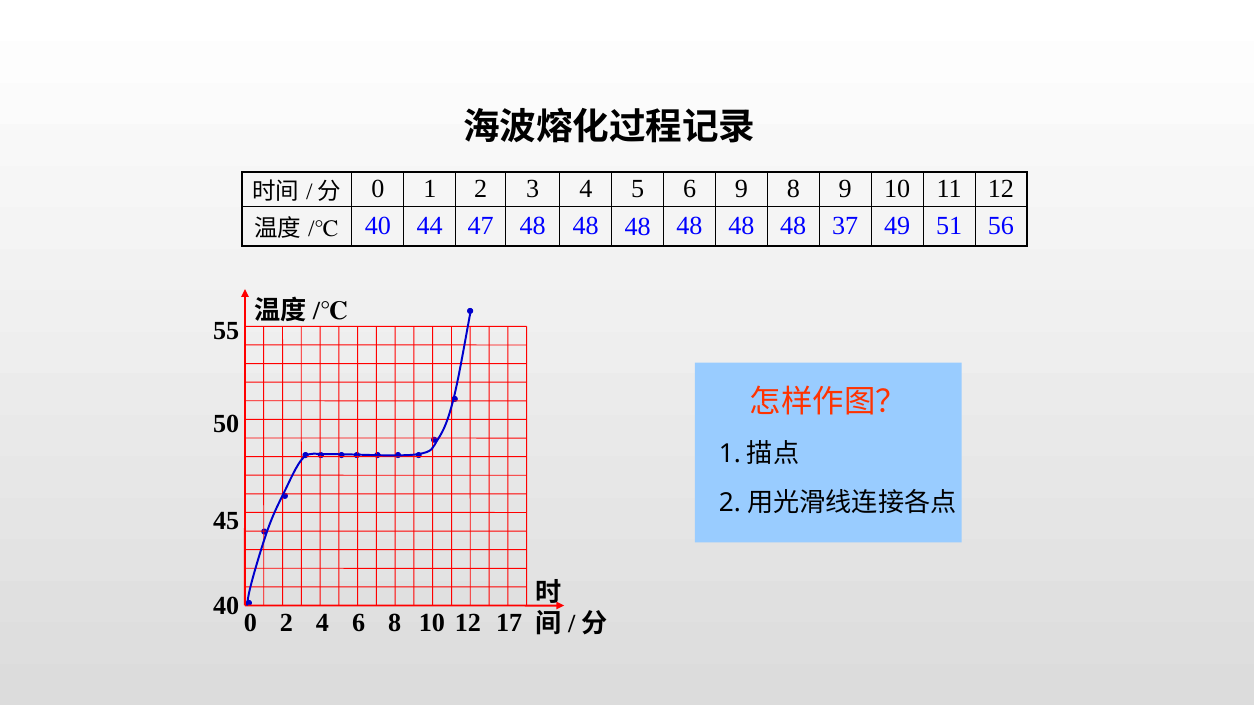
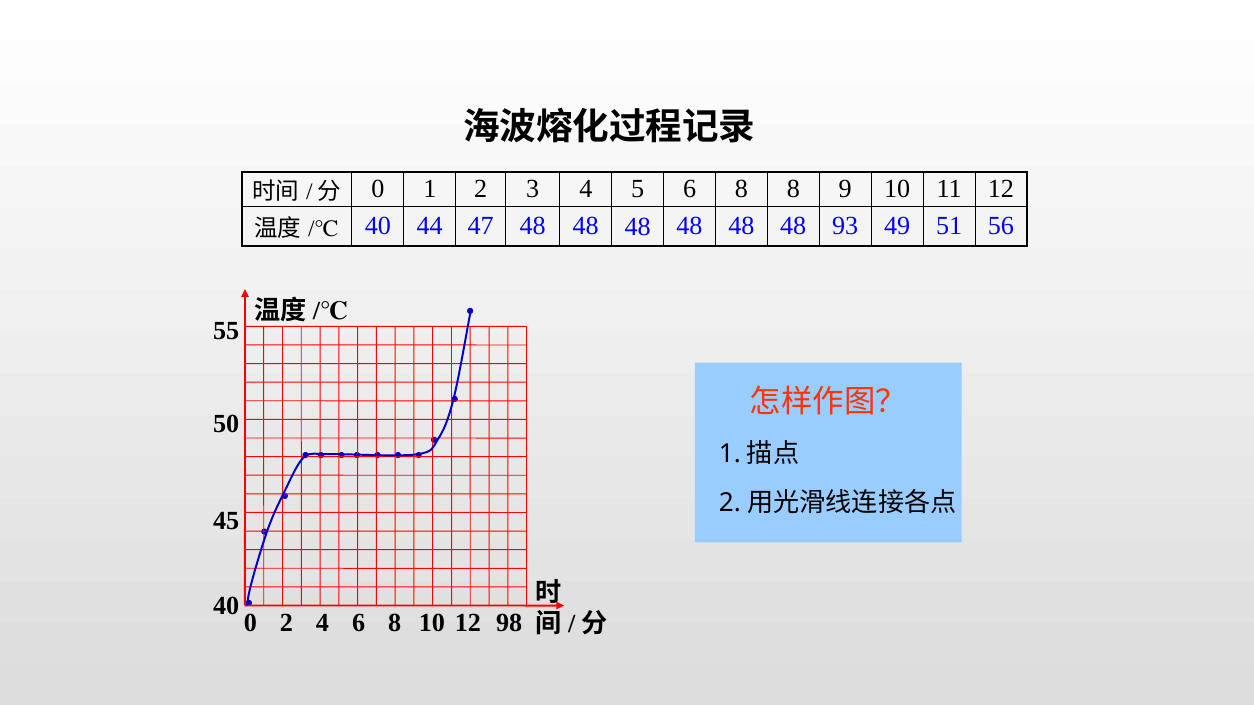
5 6 9: 9 -> 8
37: 37 -> 93
17: 17 -> 98
